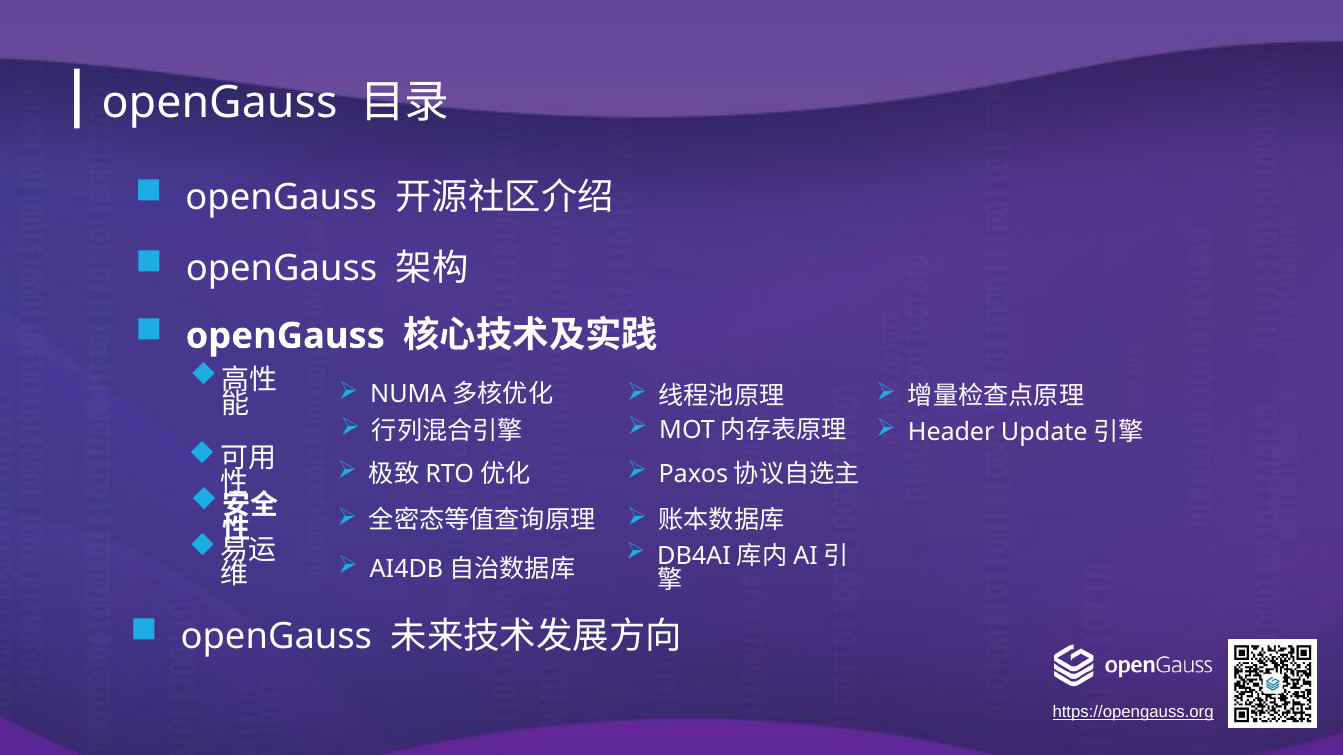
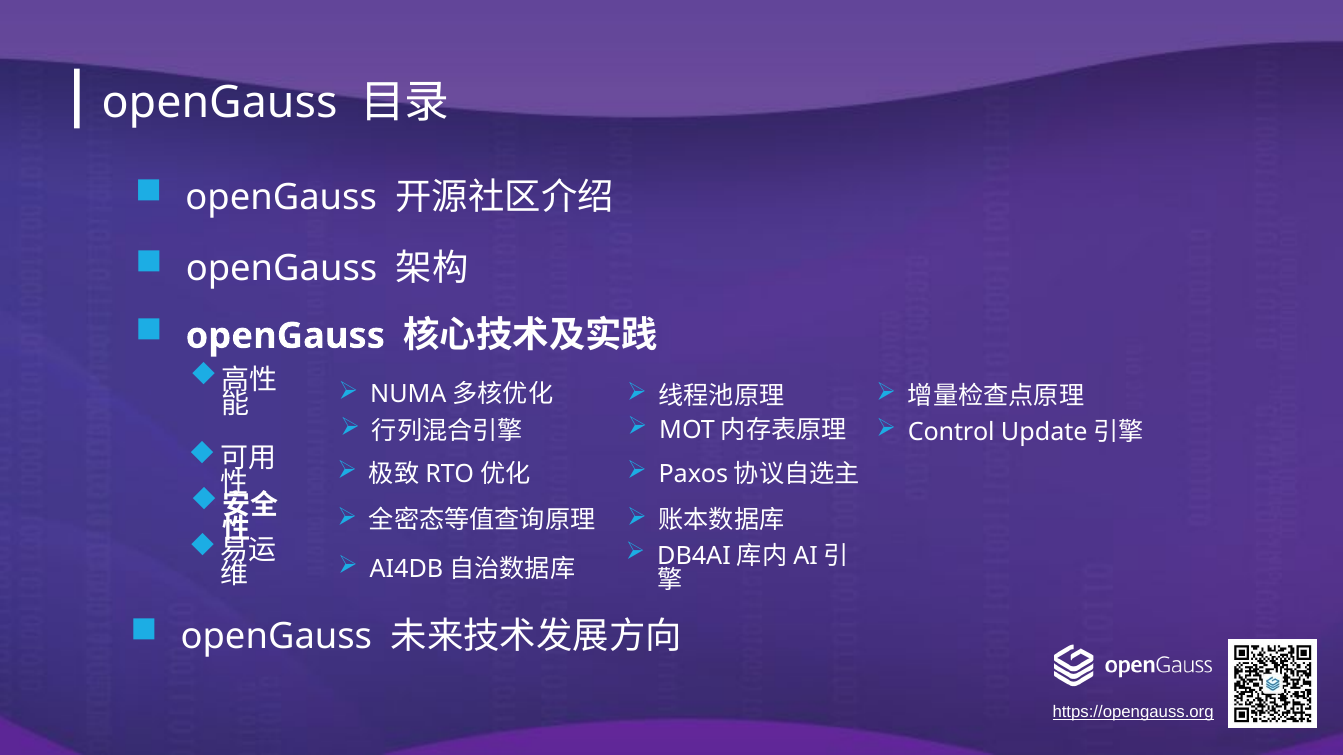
Header: Header -> Control
